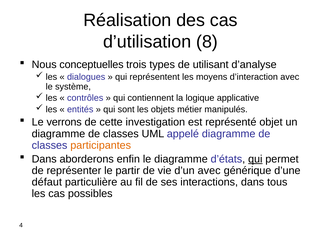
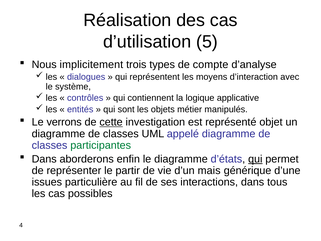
8: 8 -> 5
conceptuelles: conceptuelles -> implicitement
utilisant: utilisant -> compte
cette underline: none -> present
participantes colour: orange -> green
d’un avec: avec -> mais
défaut: défaut -> issues
